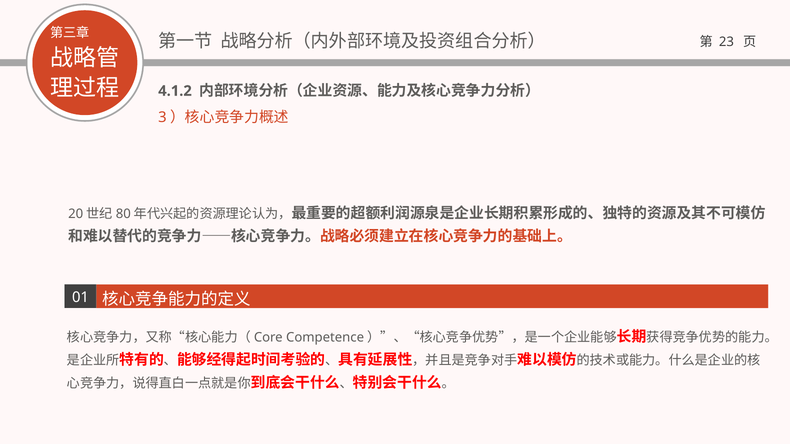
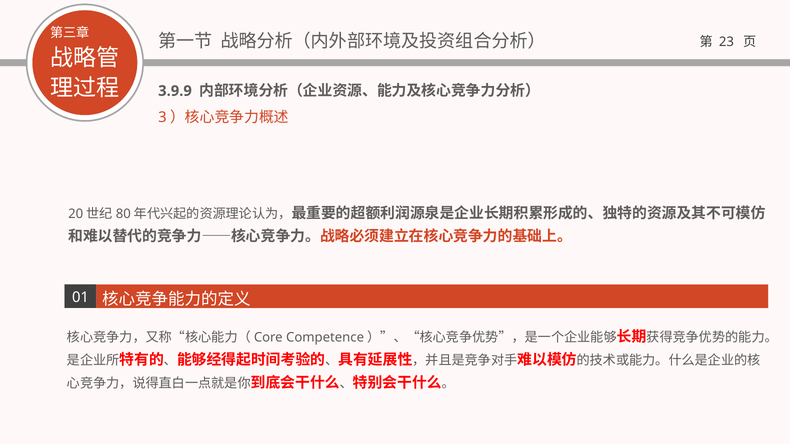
4.1.2: 4.1.2 -> 3.9.9
